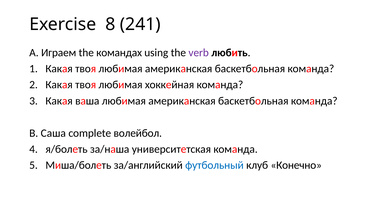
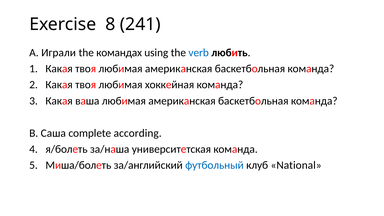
Играем: Играем -> Играли
verb colour: purple -> blue
волейбол: волейбол -> according
Конечно: Конечно -> National
